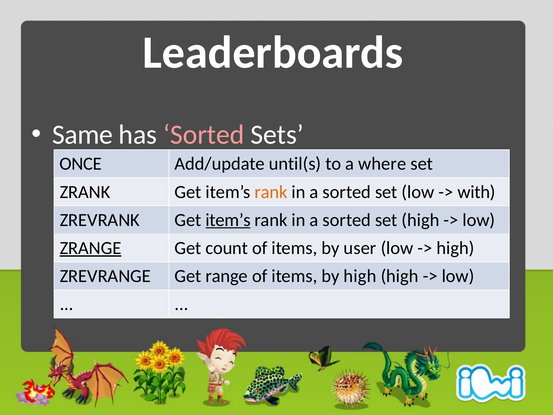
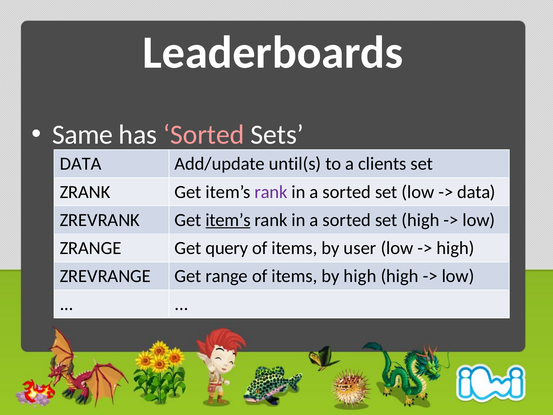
ONCE at (81, 164): ONCE -> DATA
where: where -> clients
rank at (271, 192) colour: orange -> purple
with at (476, 192): with -> data
ZRANGE underline: present -> none
count: count -> query
